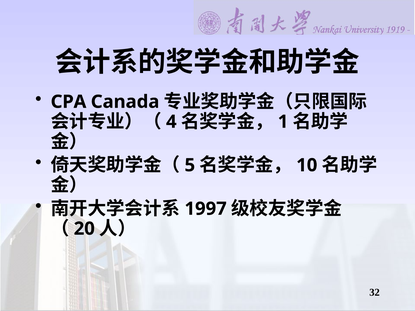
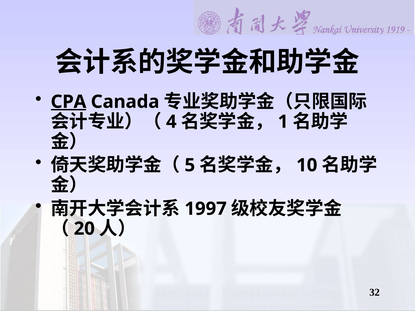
CPA underline: none -> present
